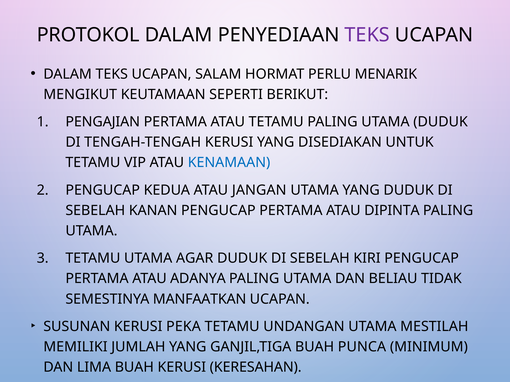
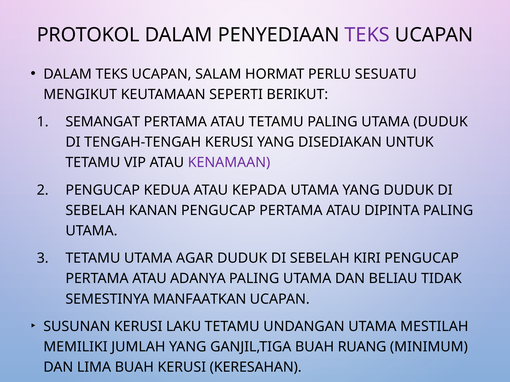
MENARIK: MENARIK -> SESUATU
PENGAJIAN: PENGAJIAN -> SEMANGAT
KENAMAAN colour: blue -> purple
JANGAN: JANGAN -> KEPADA
PEKA: PEKA -> LAKU
PUNCA: PUNCA -> RUANG
